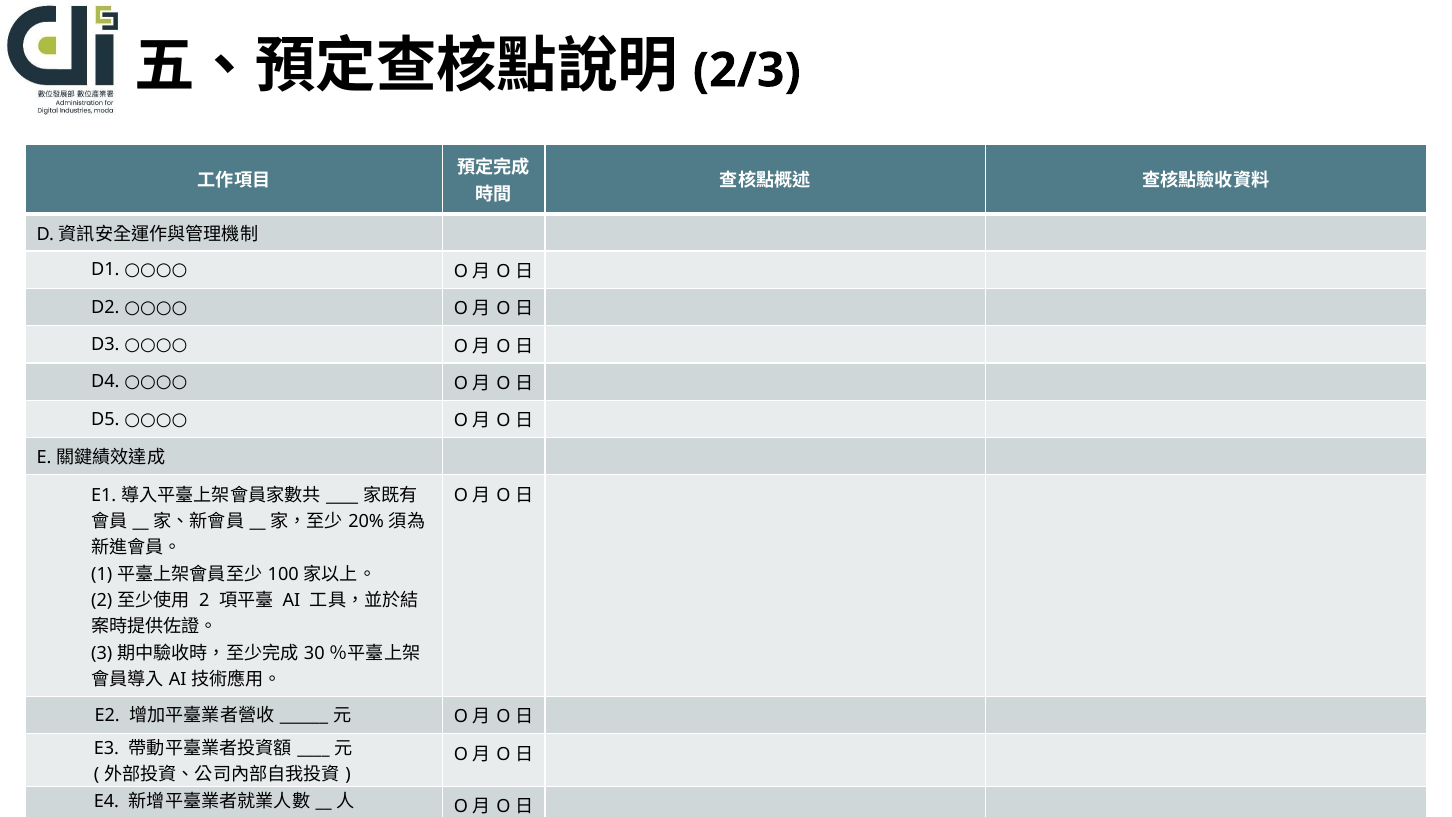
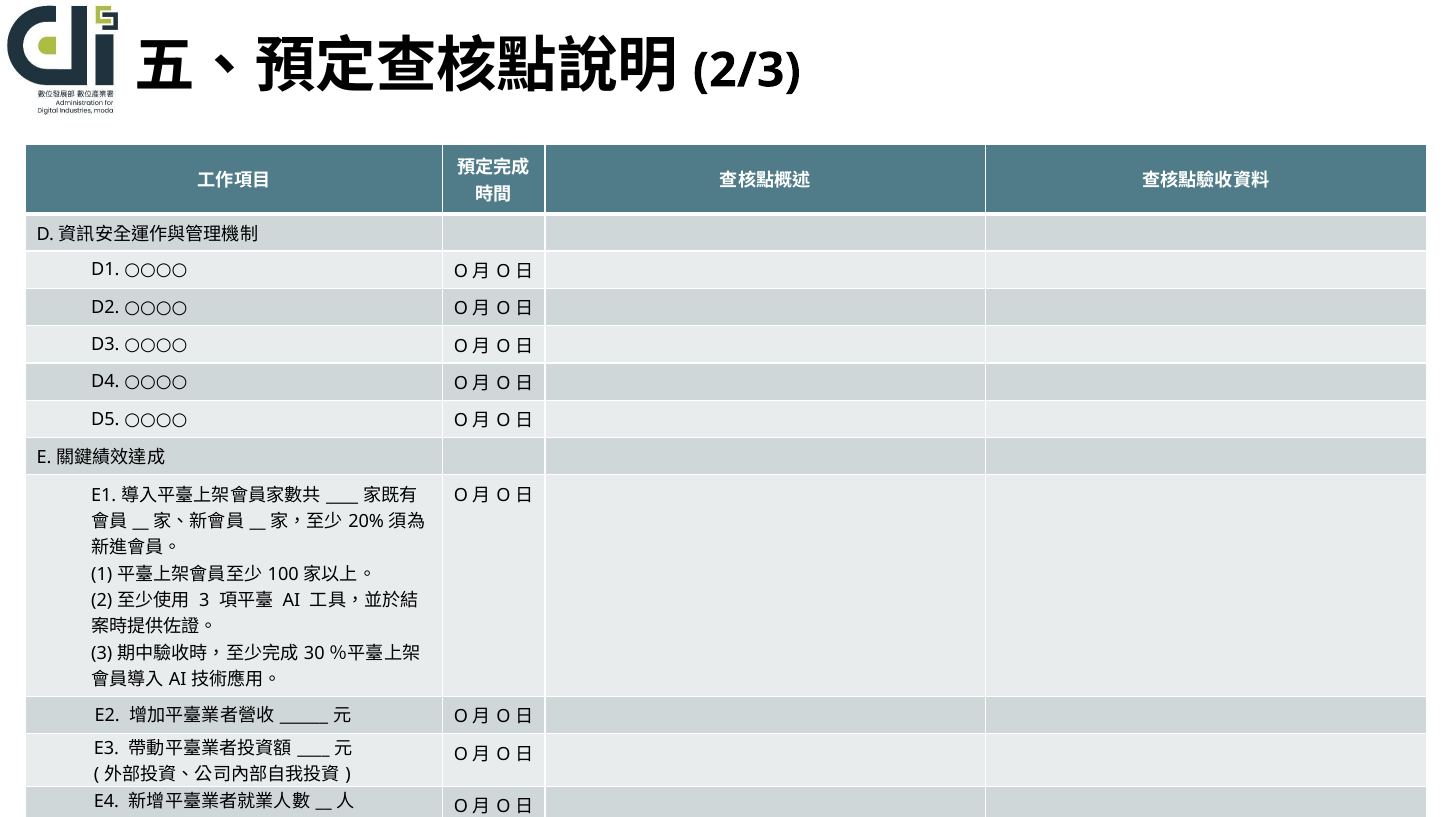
2 at (204, 600): 2 -> 3
